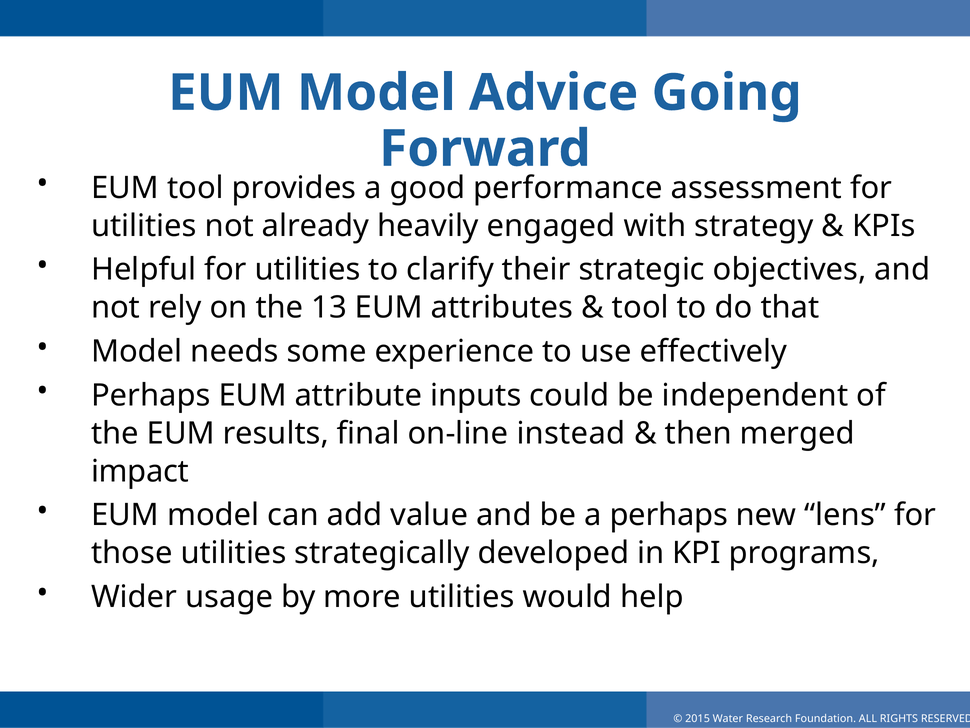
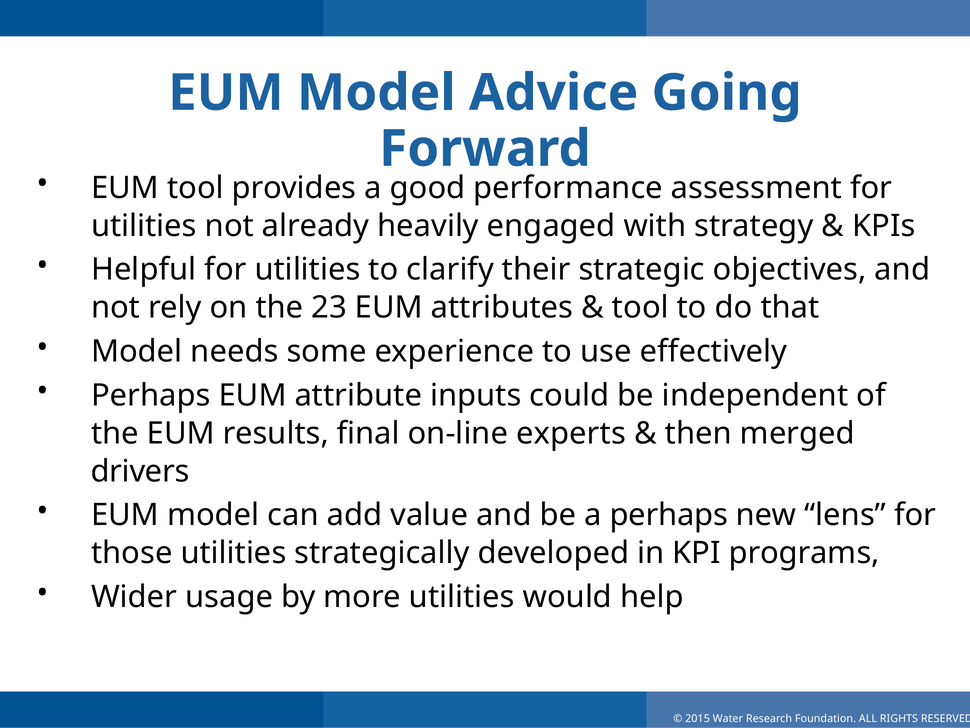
13: 13 -> 23
instead: instead -> experts
impact: impact -> drivers
